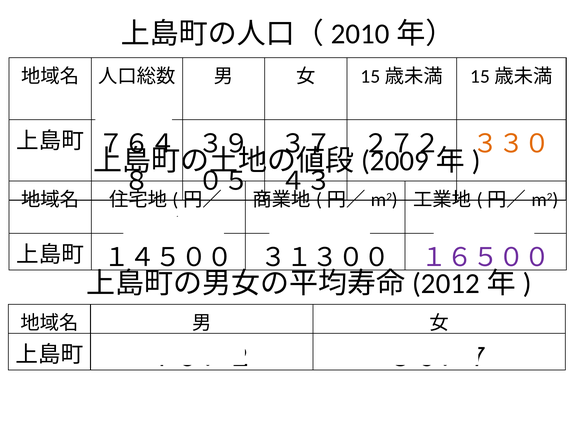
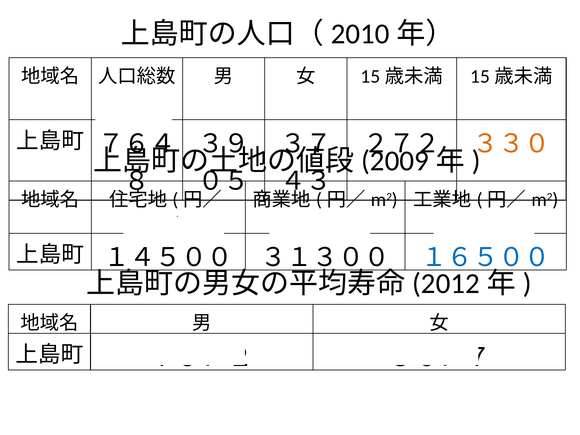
１６５００ colour: purple -> blue
